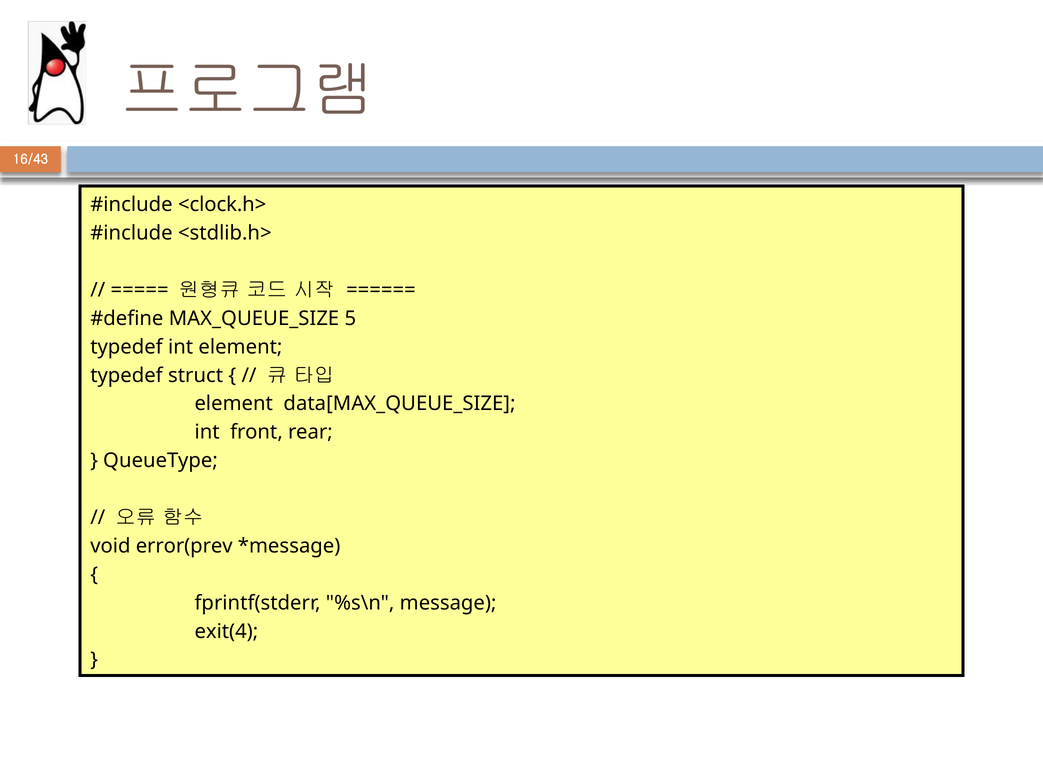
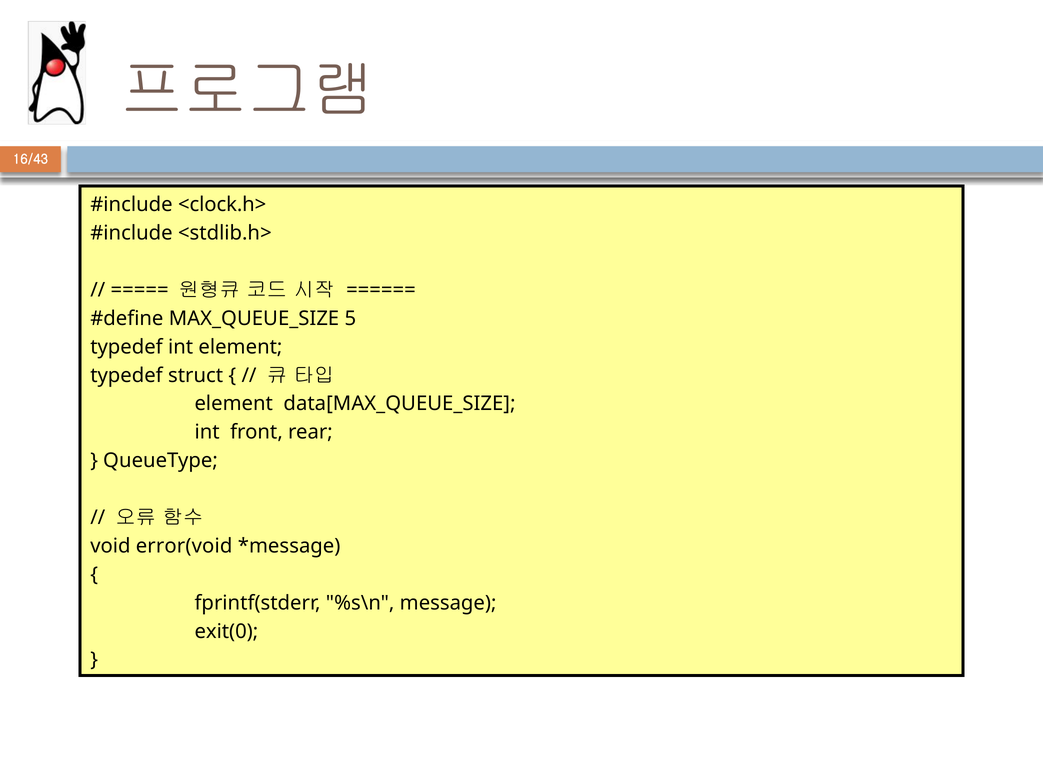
error(prev: error(prev -> error(void
exit(4: exit(4 -> exit(0
